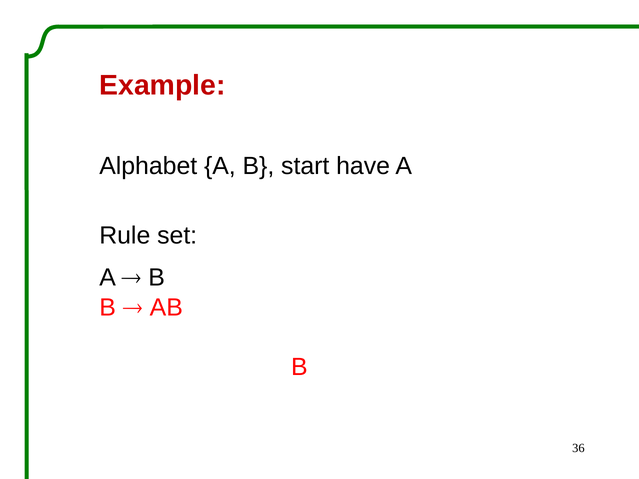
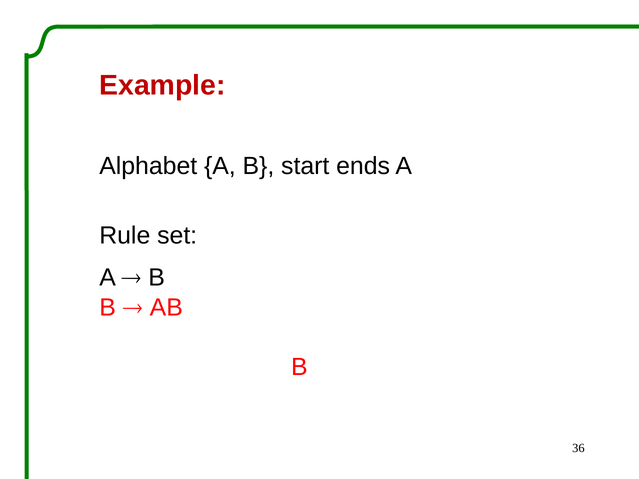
have: have -> ends
